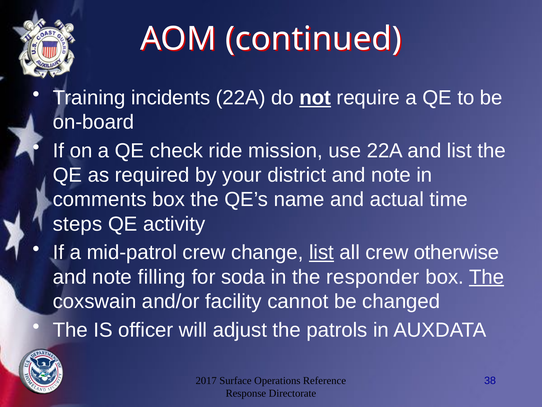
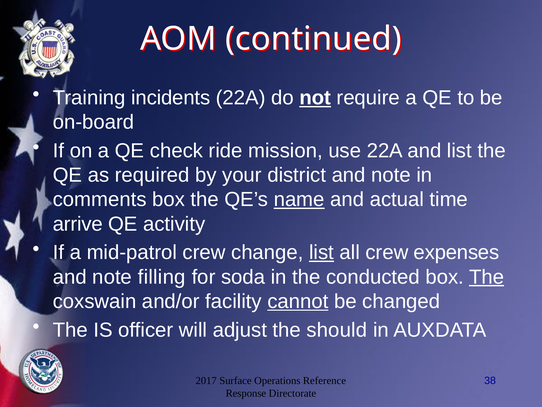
name underline: none -> present
steps: steps -> arrive
otherwise: otherwise -> expenses
responder: responder -> conducted
cannot underline: none -> present
patrols: patrols -> should
